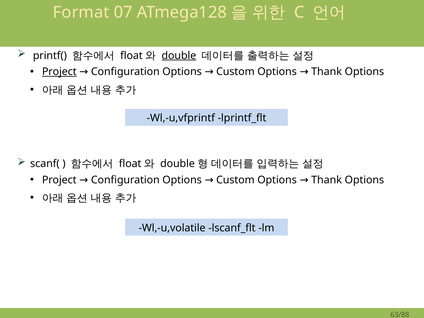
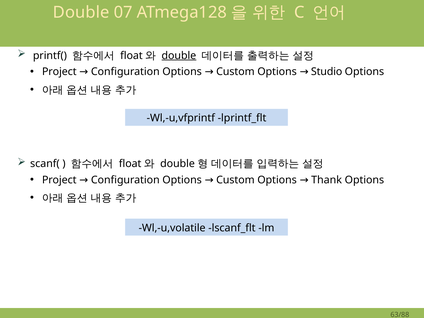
Format at (81, 13): Format -> Double
Project at (59, 72) underline: present -> none
Thank at (327, 72): Thank -> Studio
